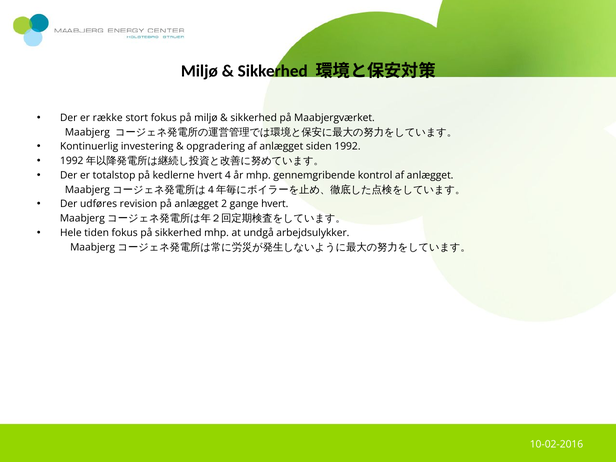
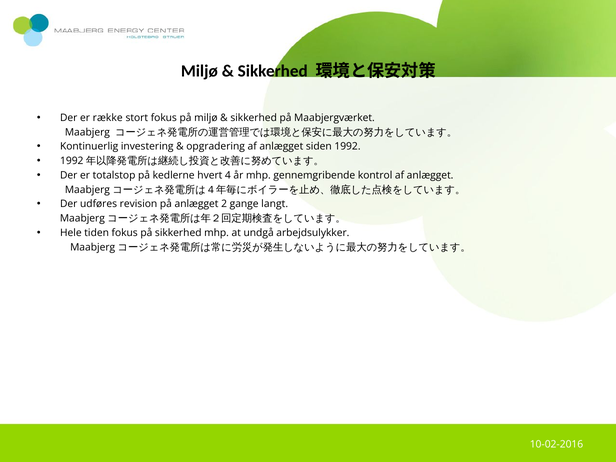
gange hvert: hvert -> langt
